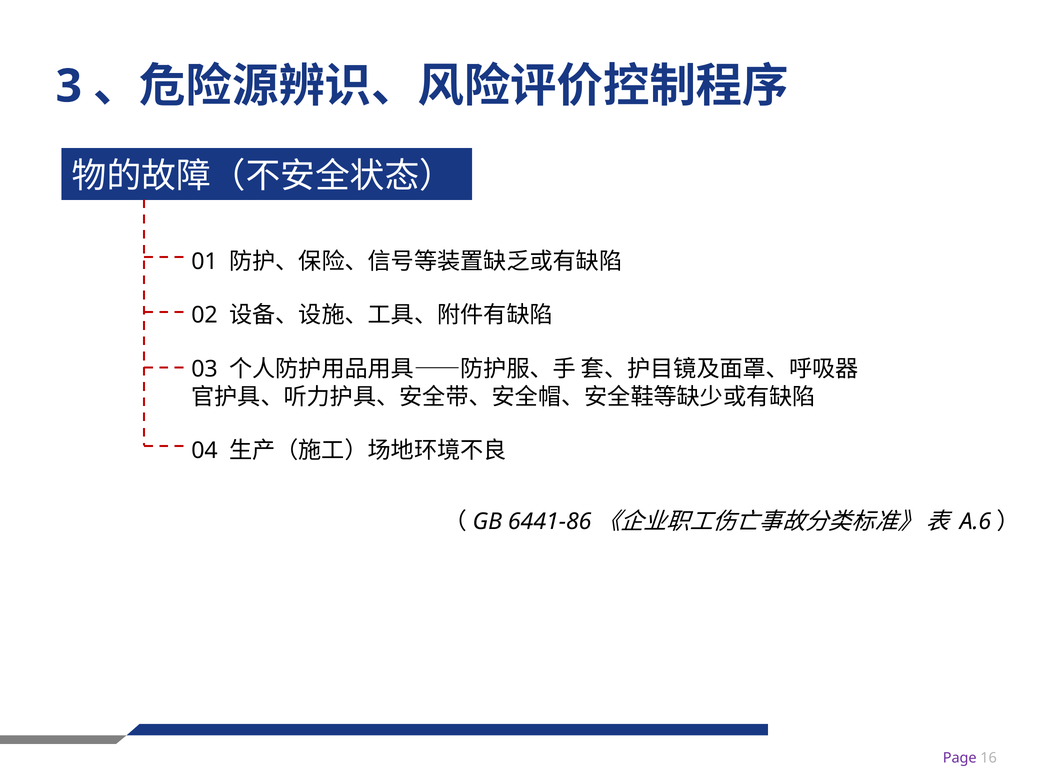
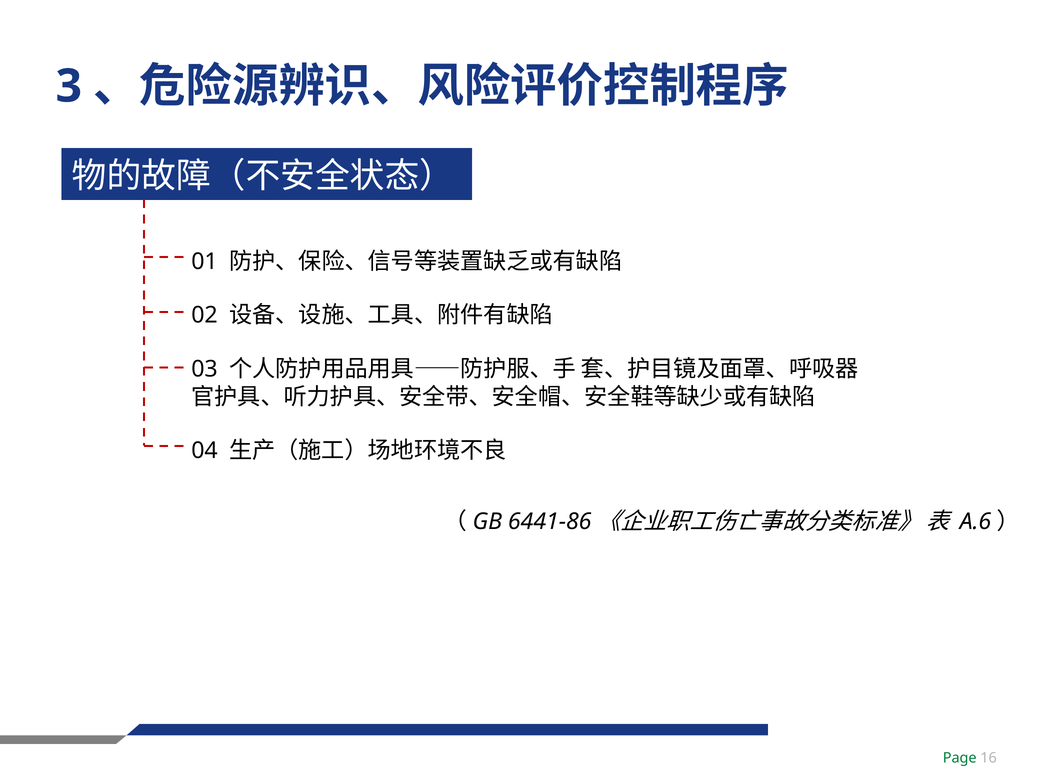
Page colour: purple -> green
